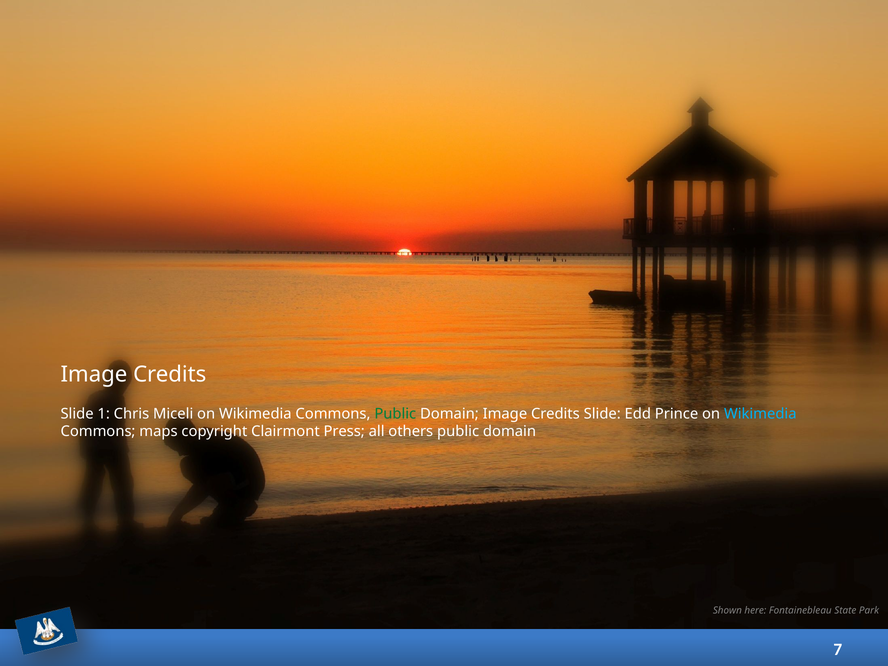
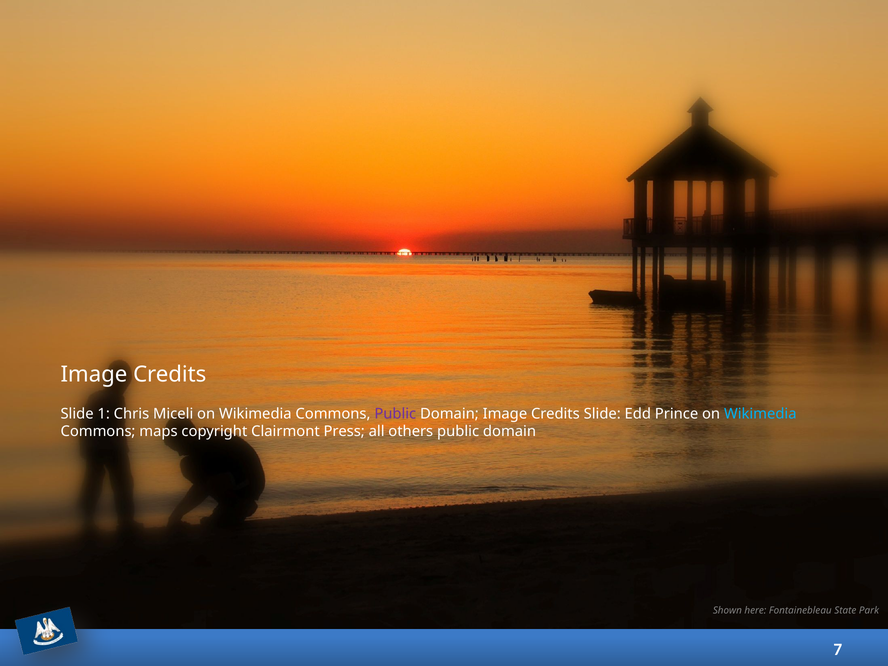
Public at (395, 414) colour: green -> purple
